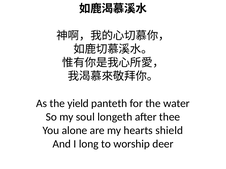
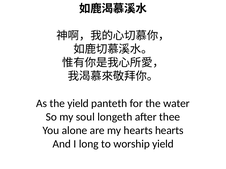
hearts shield: shield -> hearts
worship deer: deer -> yield
